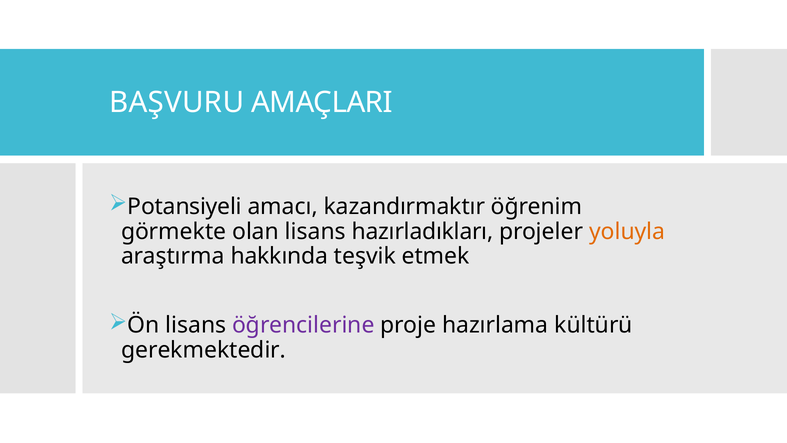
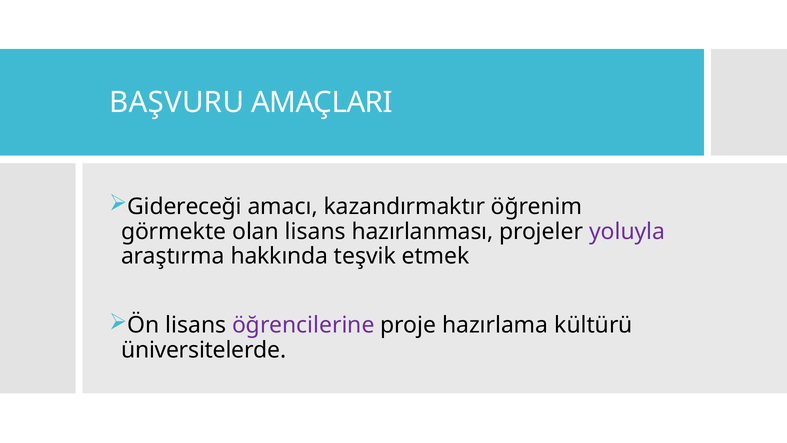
Potansiyeli: Potansiyeli -> Gidereceği
hazırladıkları: hazırladıkları -> hazırlanması
yoluyla colour: orange -> purple
gerekmektedir: gerekmektedir -> üniversitelerde
